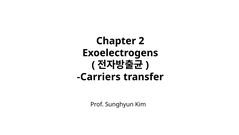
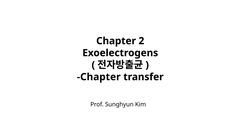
Carriers at (99, 77): Carriers -> Chapter
